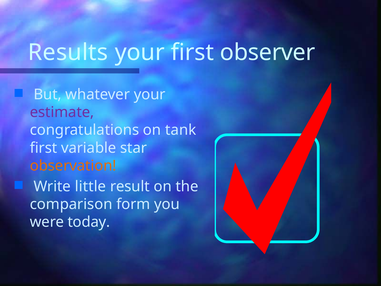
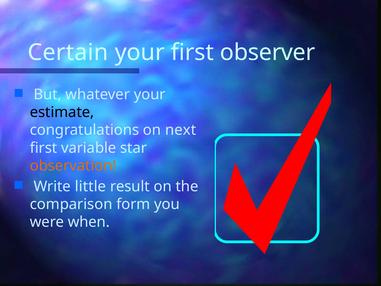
Results: Results -> Certain
estimate colour: purple -> black
tank: tank -> next
today: today -> when
